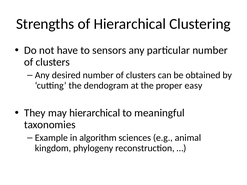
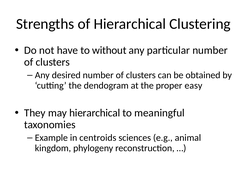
sensors: sensors -> without
algorithm: algorithm -> centroids
